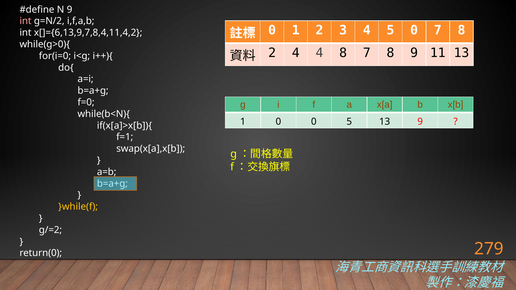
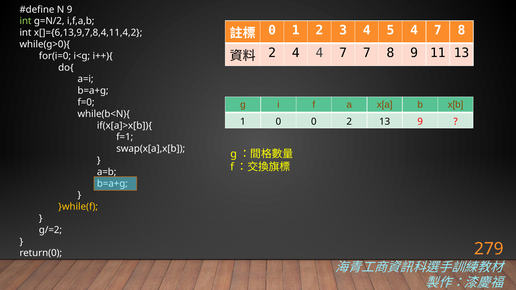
int at (26, 21) colour: pink -> light green
5 0: 0 -> 4
4 4 8: 8 -> 7
0 5: 5 -> 2
